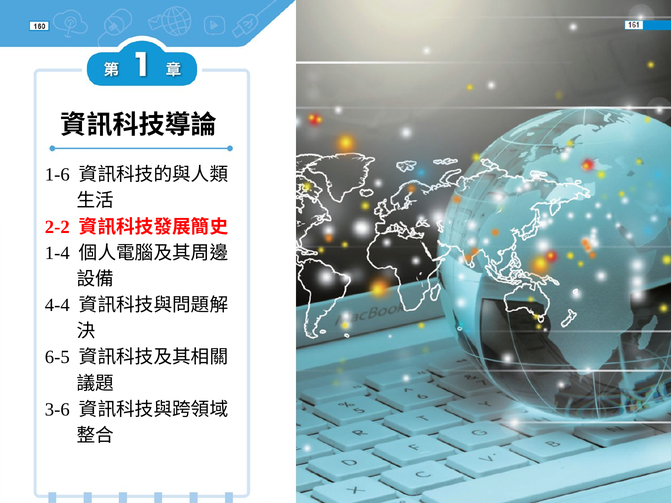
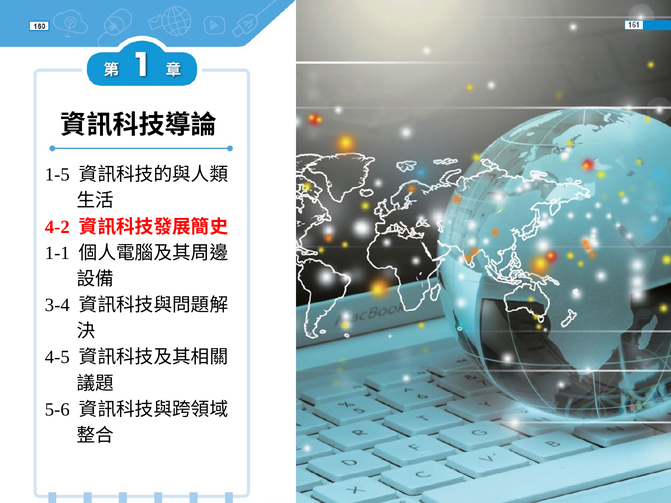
1-6: 1-6 -> 1-5
2-2: 2-2 -> 4-2
1-4: 1-4 -> 1-1
4-4: 4-4 -> 3-4
6-5: 6-5 -> 4-5
3-6: 3-6 -> 5-6
